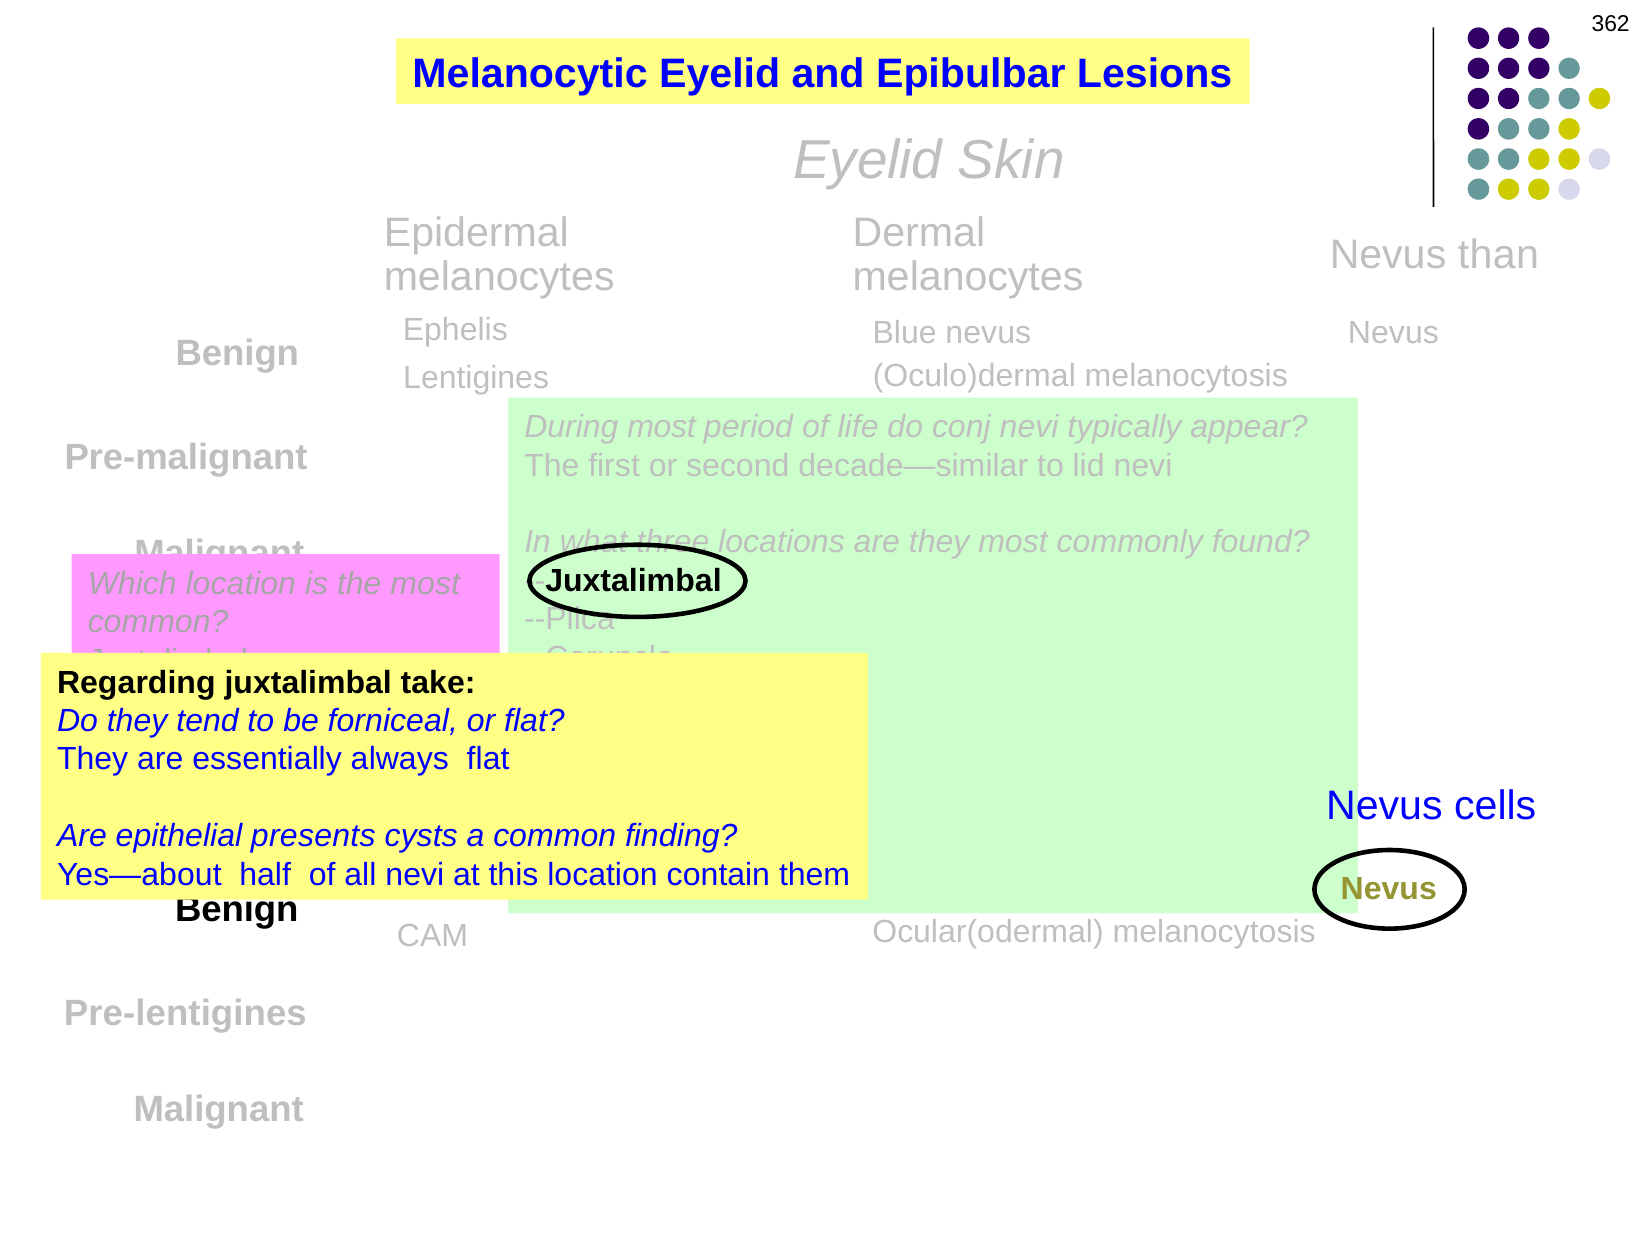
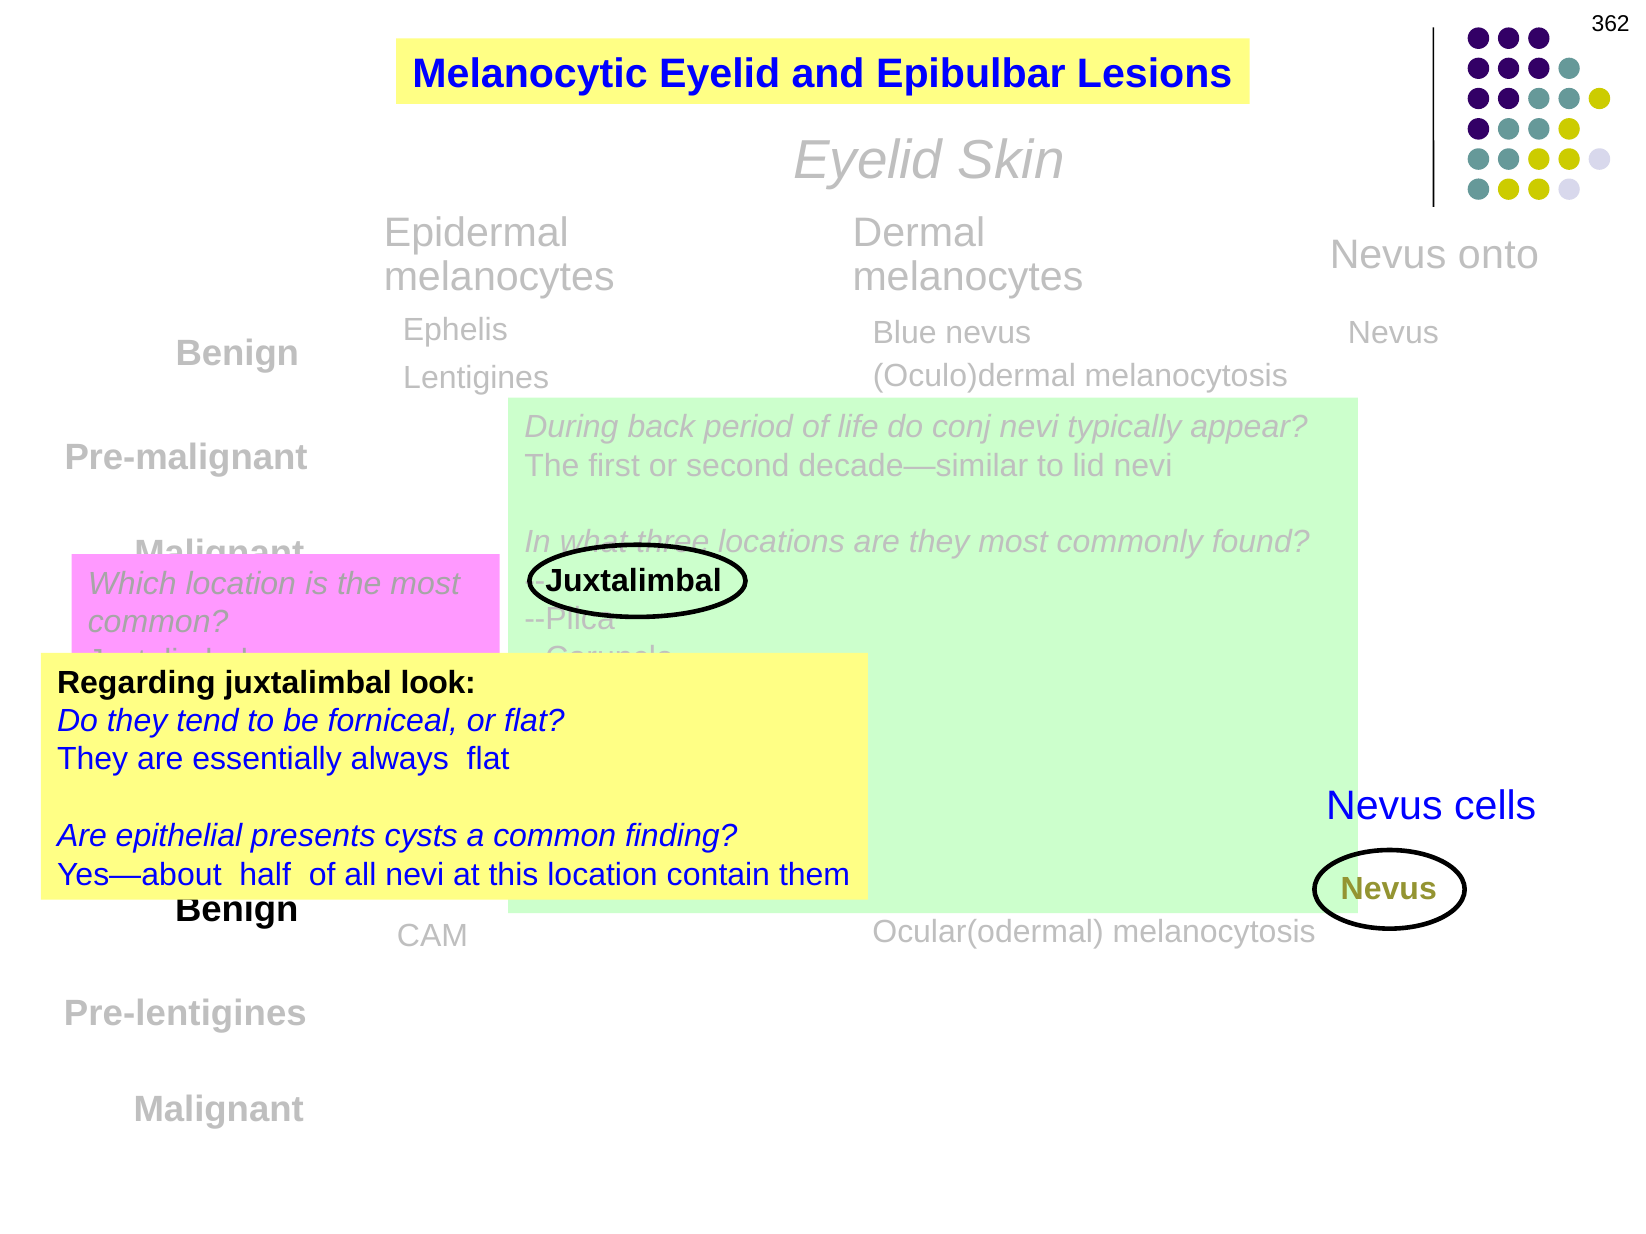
than: than -> onto
During most: most -> back
take: take -> look
